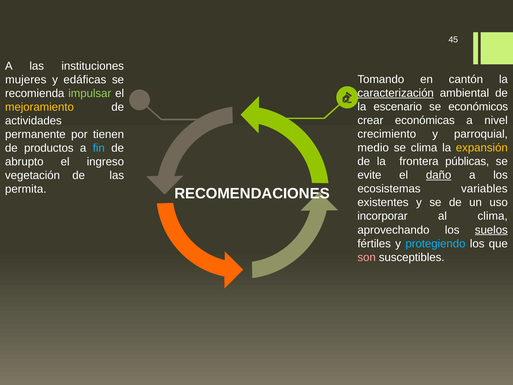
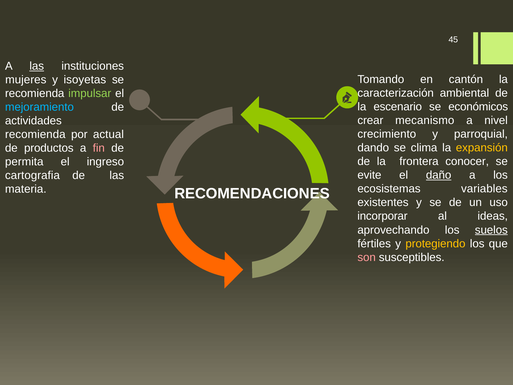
las at (37, 66) underline: none -> present
edáficas: edáficas -> isoyetas
caracterización underline: present -> none
mejoramiento colour: yellow -> light blue
económicas: económicas -> mecanismo
permanente at (35, 134): permanente -> recomienda
tienen: tienen -> actual
medio: medio -> dando
fin colour: light blue -> pink
públicas: públicas -> conocer
abrupto: abrupto -> permita
vegetación: vegetación -> cartografia
permita: permita -> materia
al clima: clima -> ideas
protegiendo colour: light blue -> yellow
